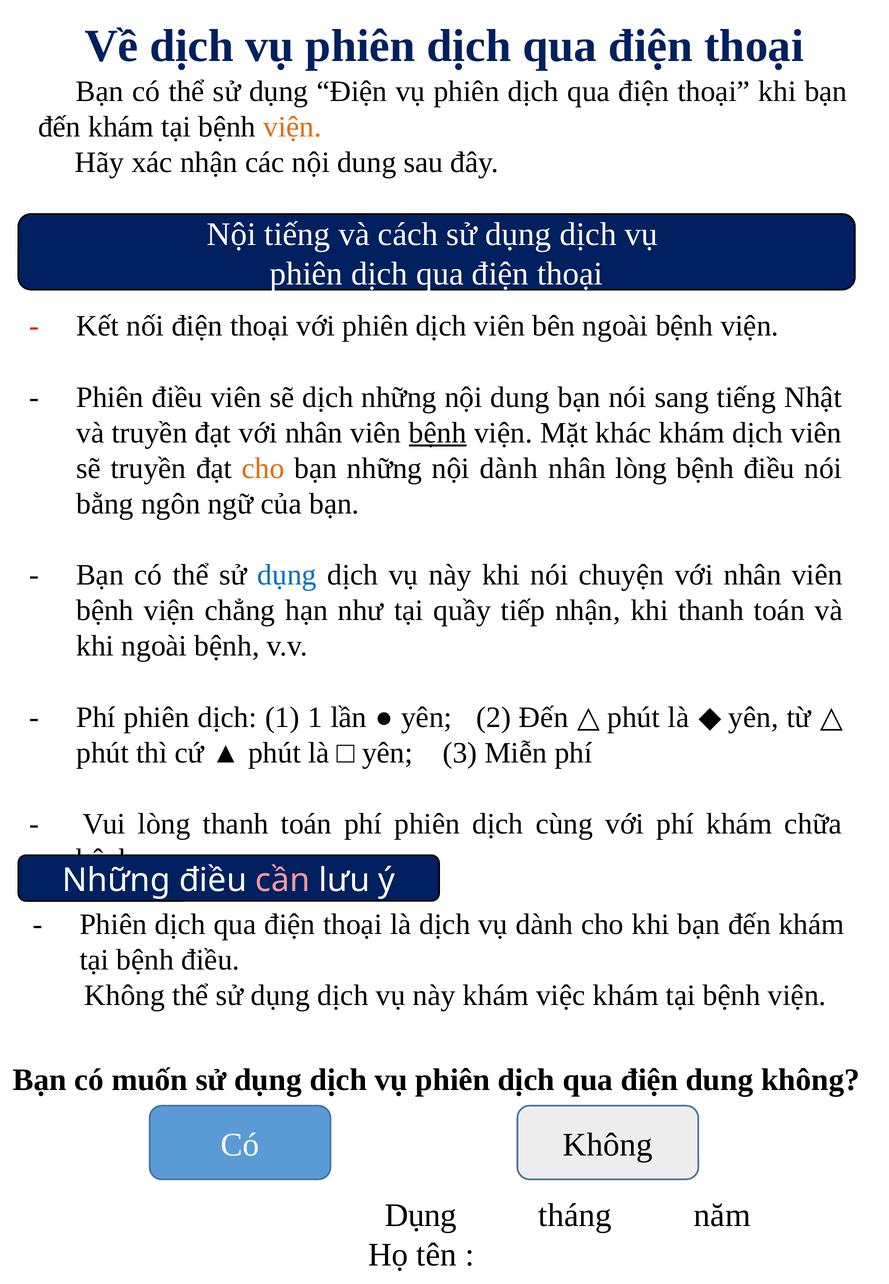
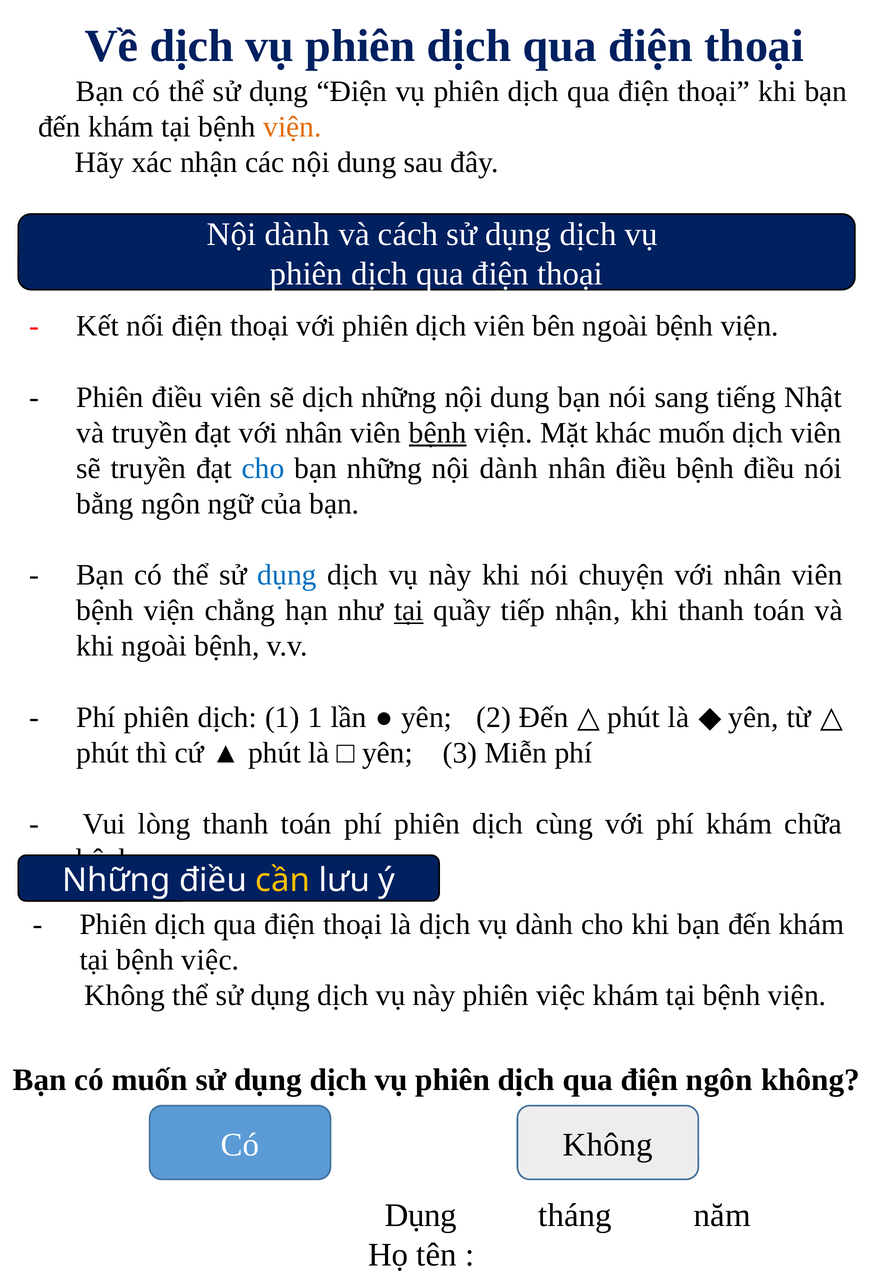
tiếng at (297, 234): tiếng -> dành
khác khám: khám -> muốn
cho at (263, 468) colour: orange -> blue
nhân lòng: lòng -> điều
tại at (409, 611) underline: none -> present
cần colour: pink -> yellow
tại bệnh điều: điều -> việc
này khám: khám -> phiên
điện dung: dung -> ngôn
